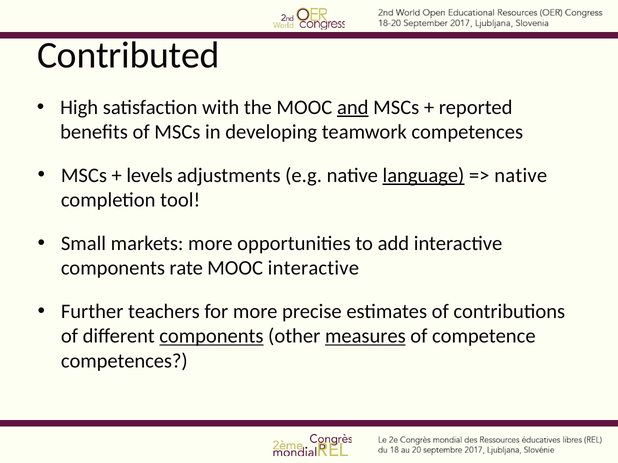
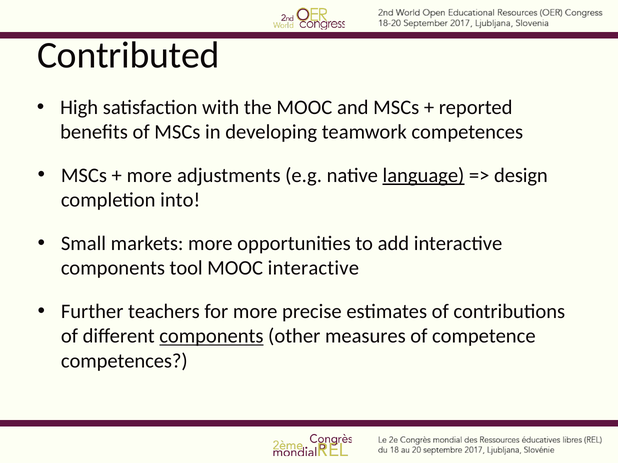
and underline: present -> none
levels at (150, 176): levels -> more
native at (521, 176): native -> design
tool: tool -> into
rate: rate -> tool
measures underline: present -> none
